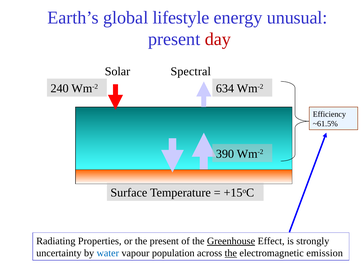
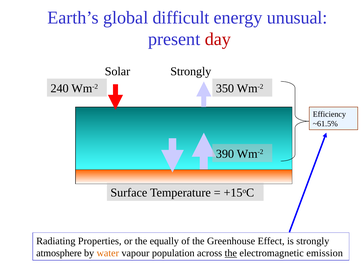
lifestyle: lifestyle -> difficult
Solar Spectral: Spectral -> Strongly
634: 634 -> 350
the present: present -> equally
Greenhouse underline: present -> none
uncertainty: uncertainty -> atmosphere
water colour: blue -> orange
